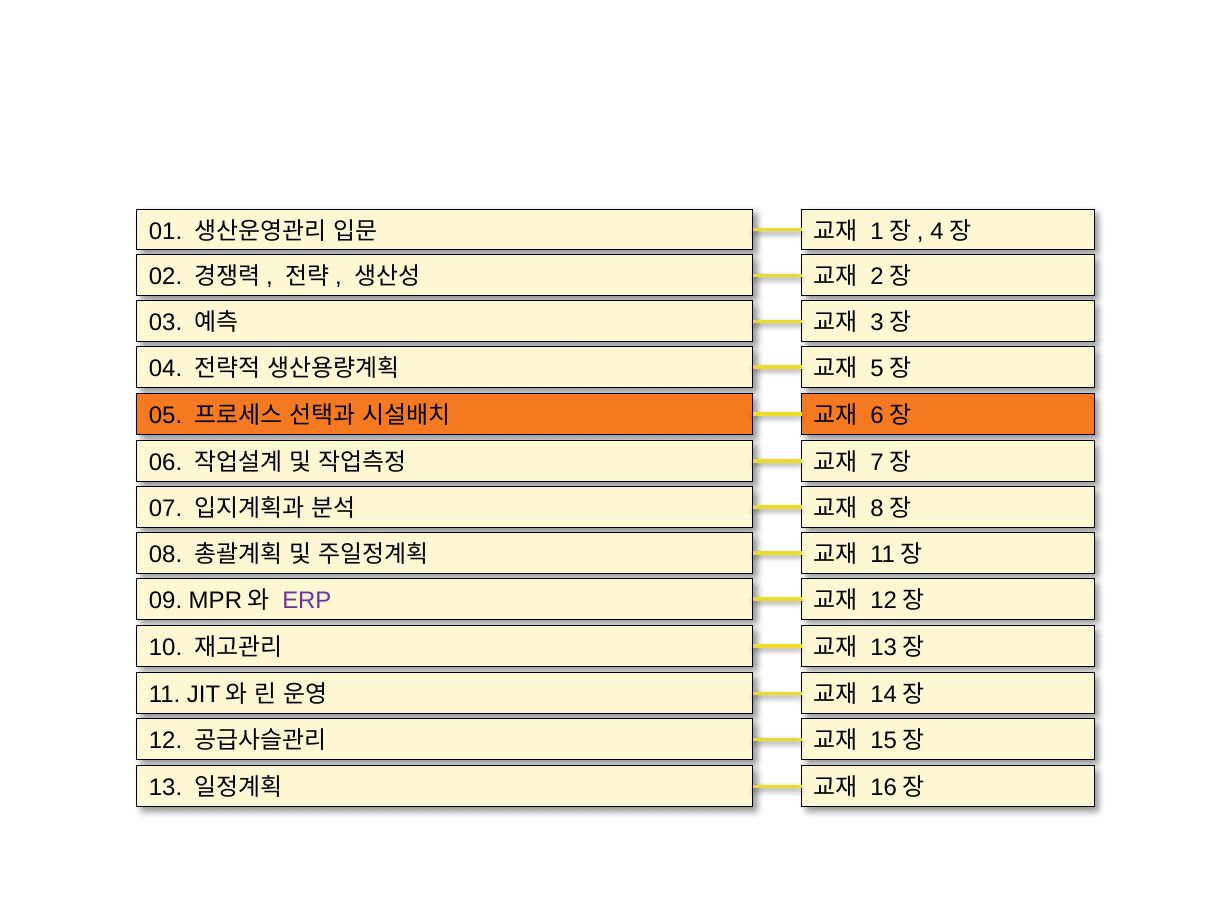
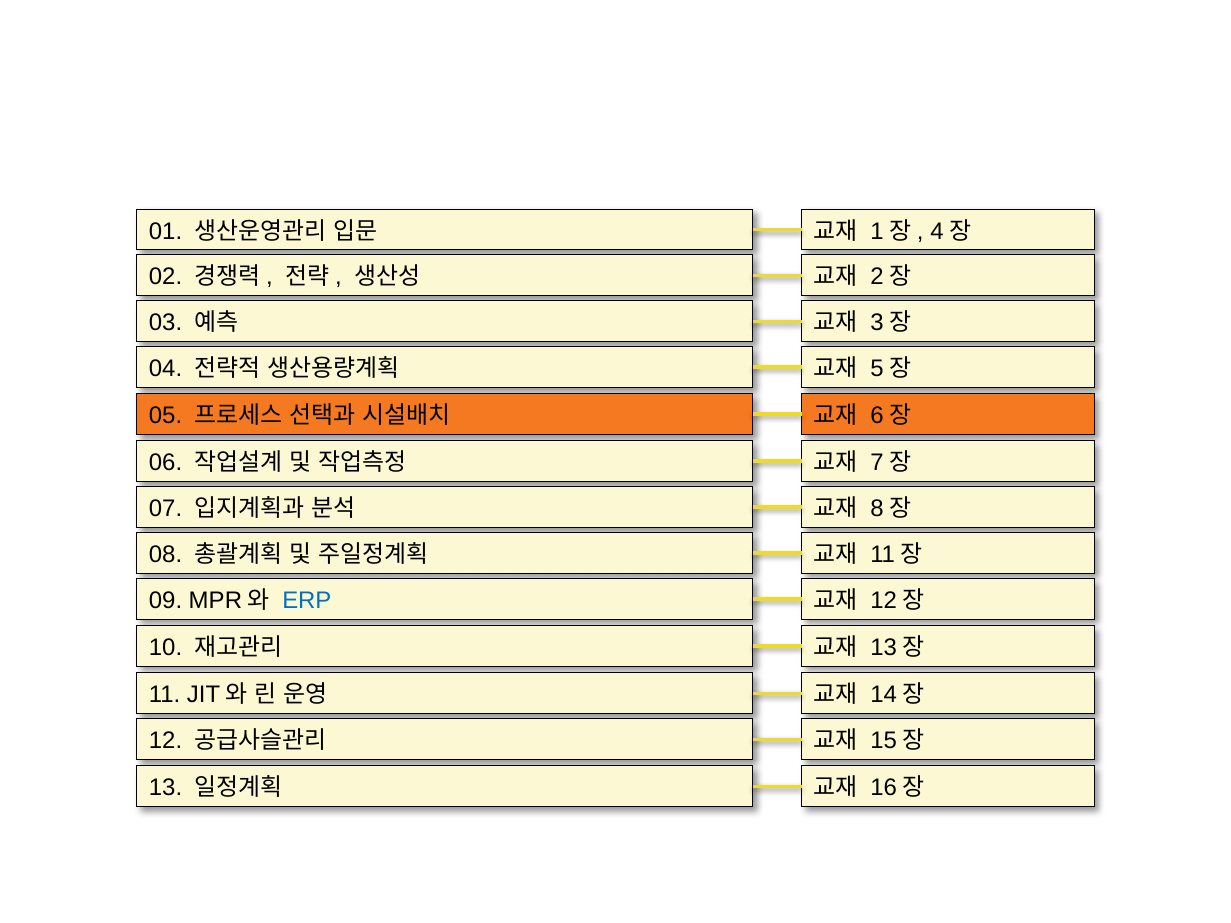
ERP colour: purple -> blue
